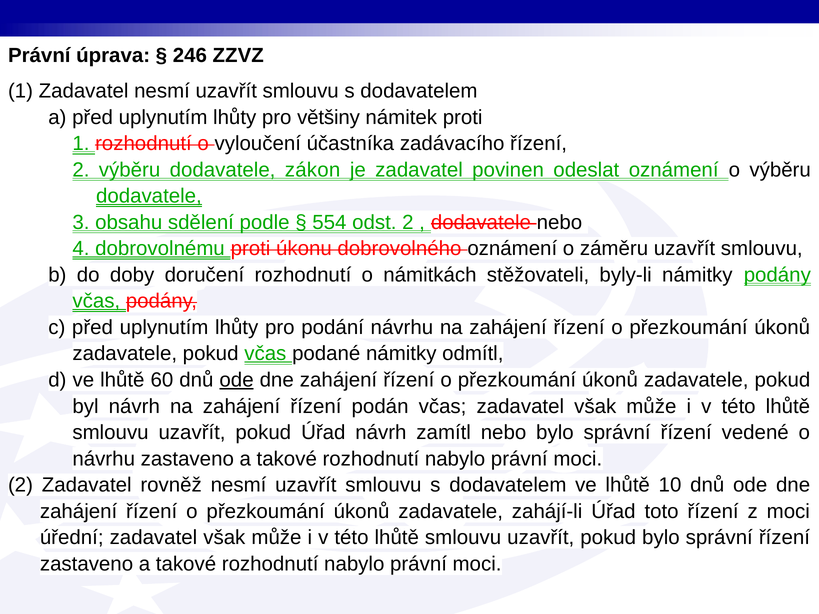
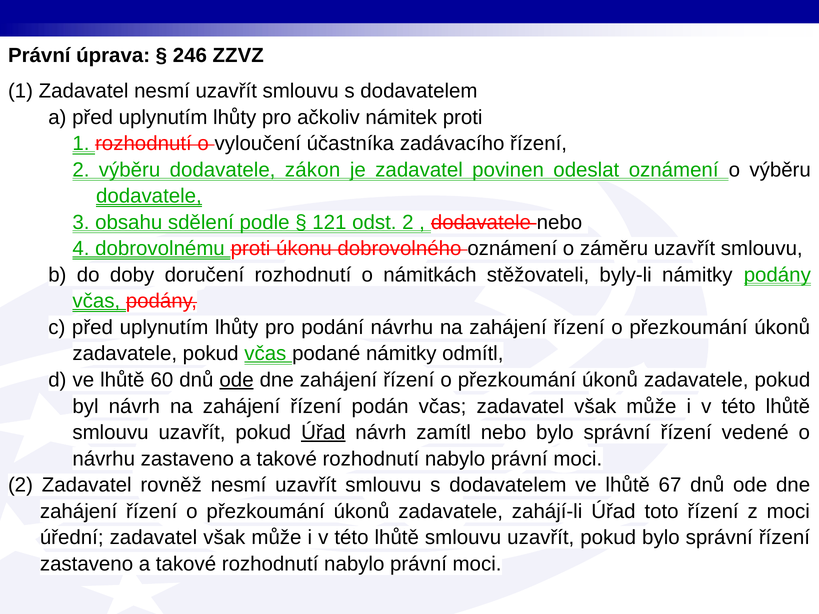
většiny: většiny -> ačkoliv
554: 554 -> 121
Úřad at (323, 433) underline: none -> present
10: 10 -> 67
